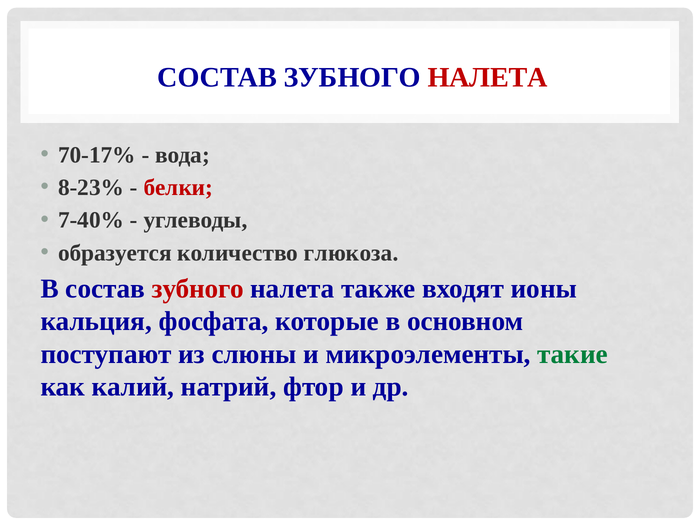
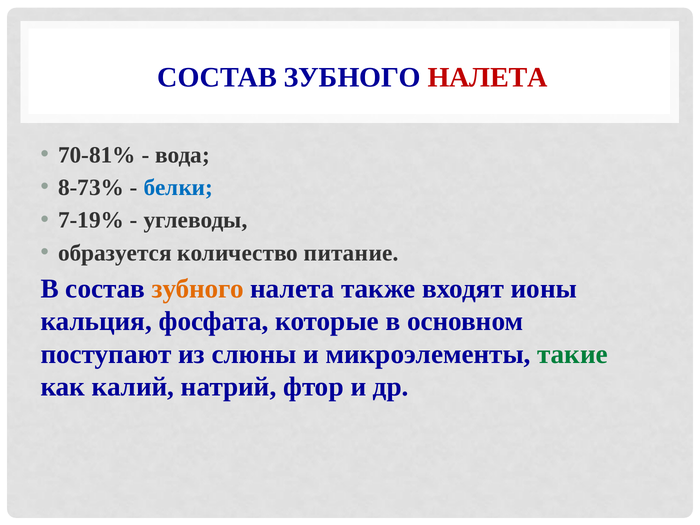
70-17%: 70-17% -> 70-81%
8-23%: 8-23% -> 8-73%
белки colour: red -> blue
7-40%: 7-40% -> 7-19%
глюкоза: глюкоза -> питание
зубного at (198, 289) colour: red -> orange
